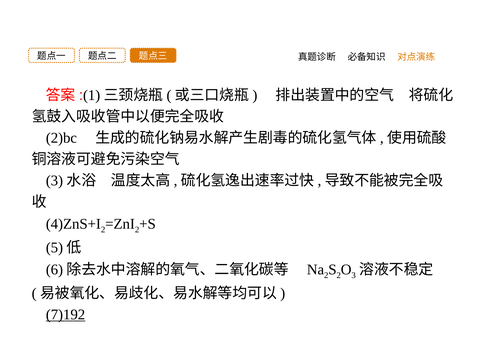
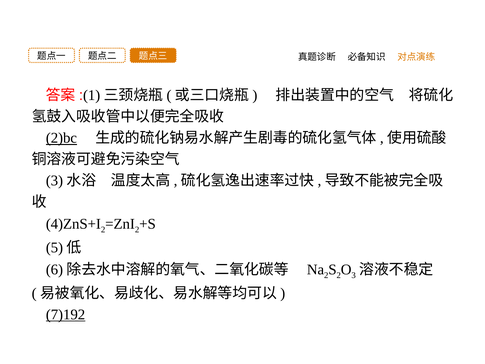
2)bc underline: none -> present
